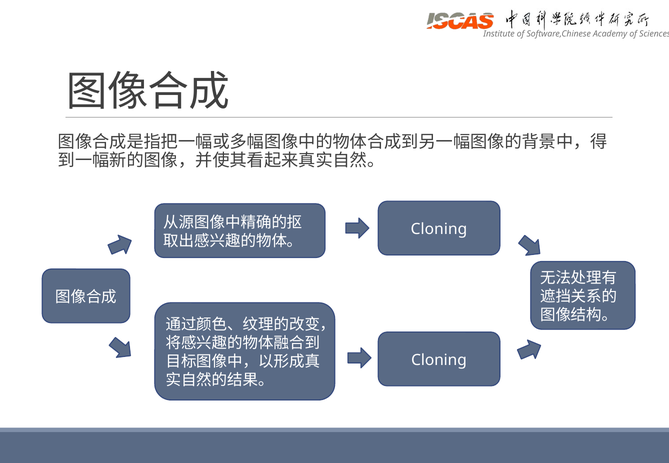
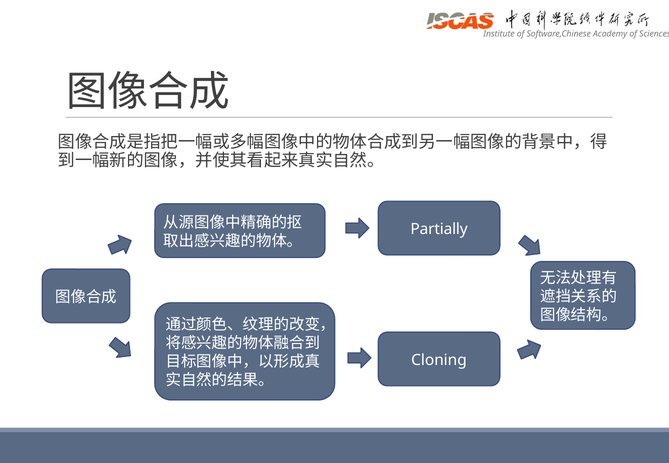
Cloning at (439, 229): Cloning -> Partially
